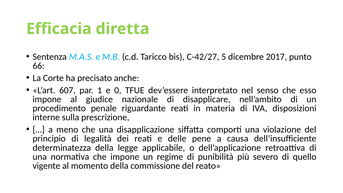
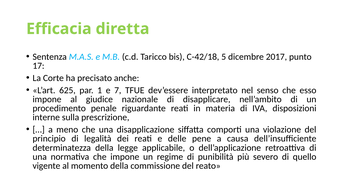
C-42/27: C-42/27 -> C-42/18
66: 66 -> 17
607: 607 -> 625
0: 0 -> 7
